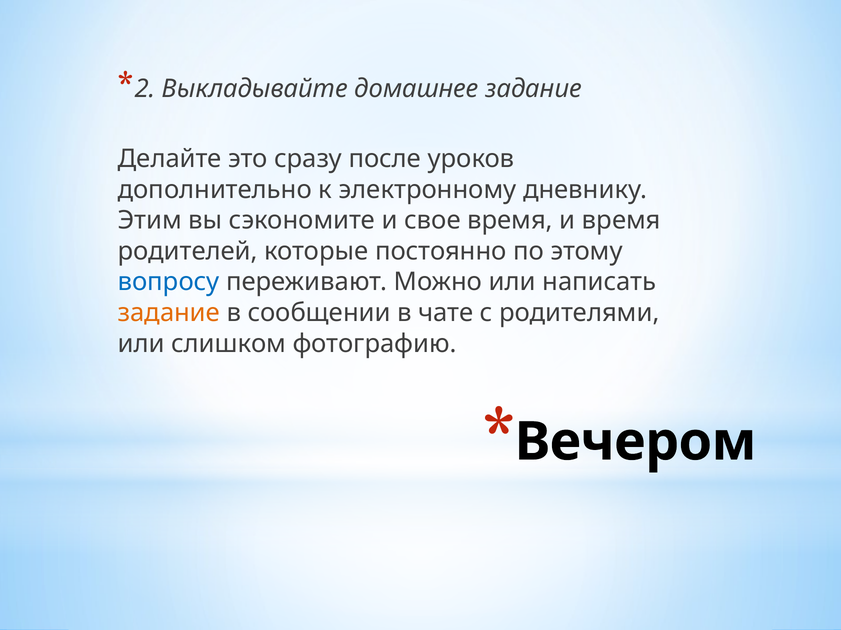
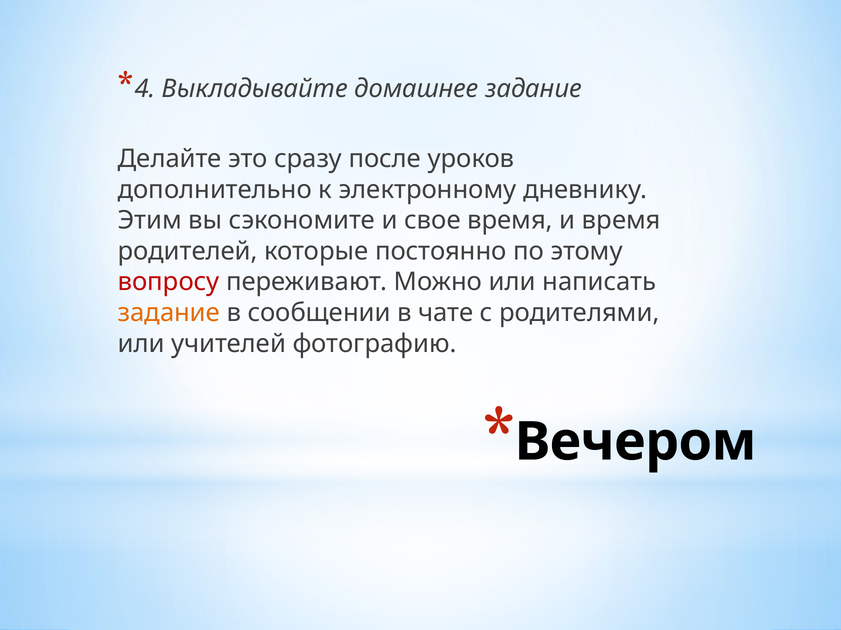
2: 2 -> 4
вопросу colour: blue -> red
слишком: слишком -> учителей
